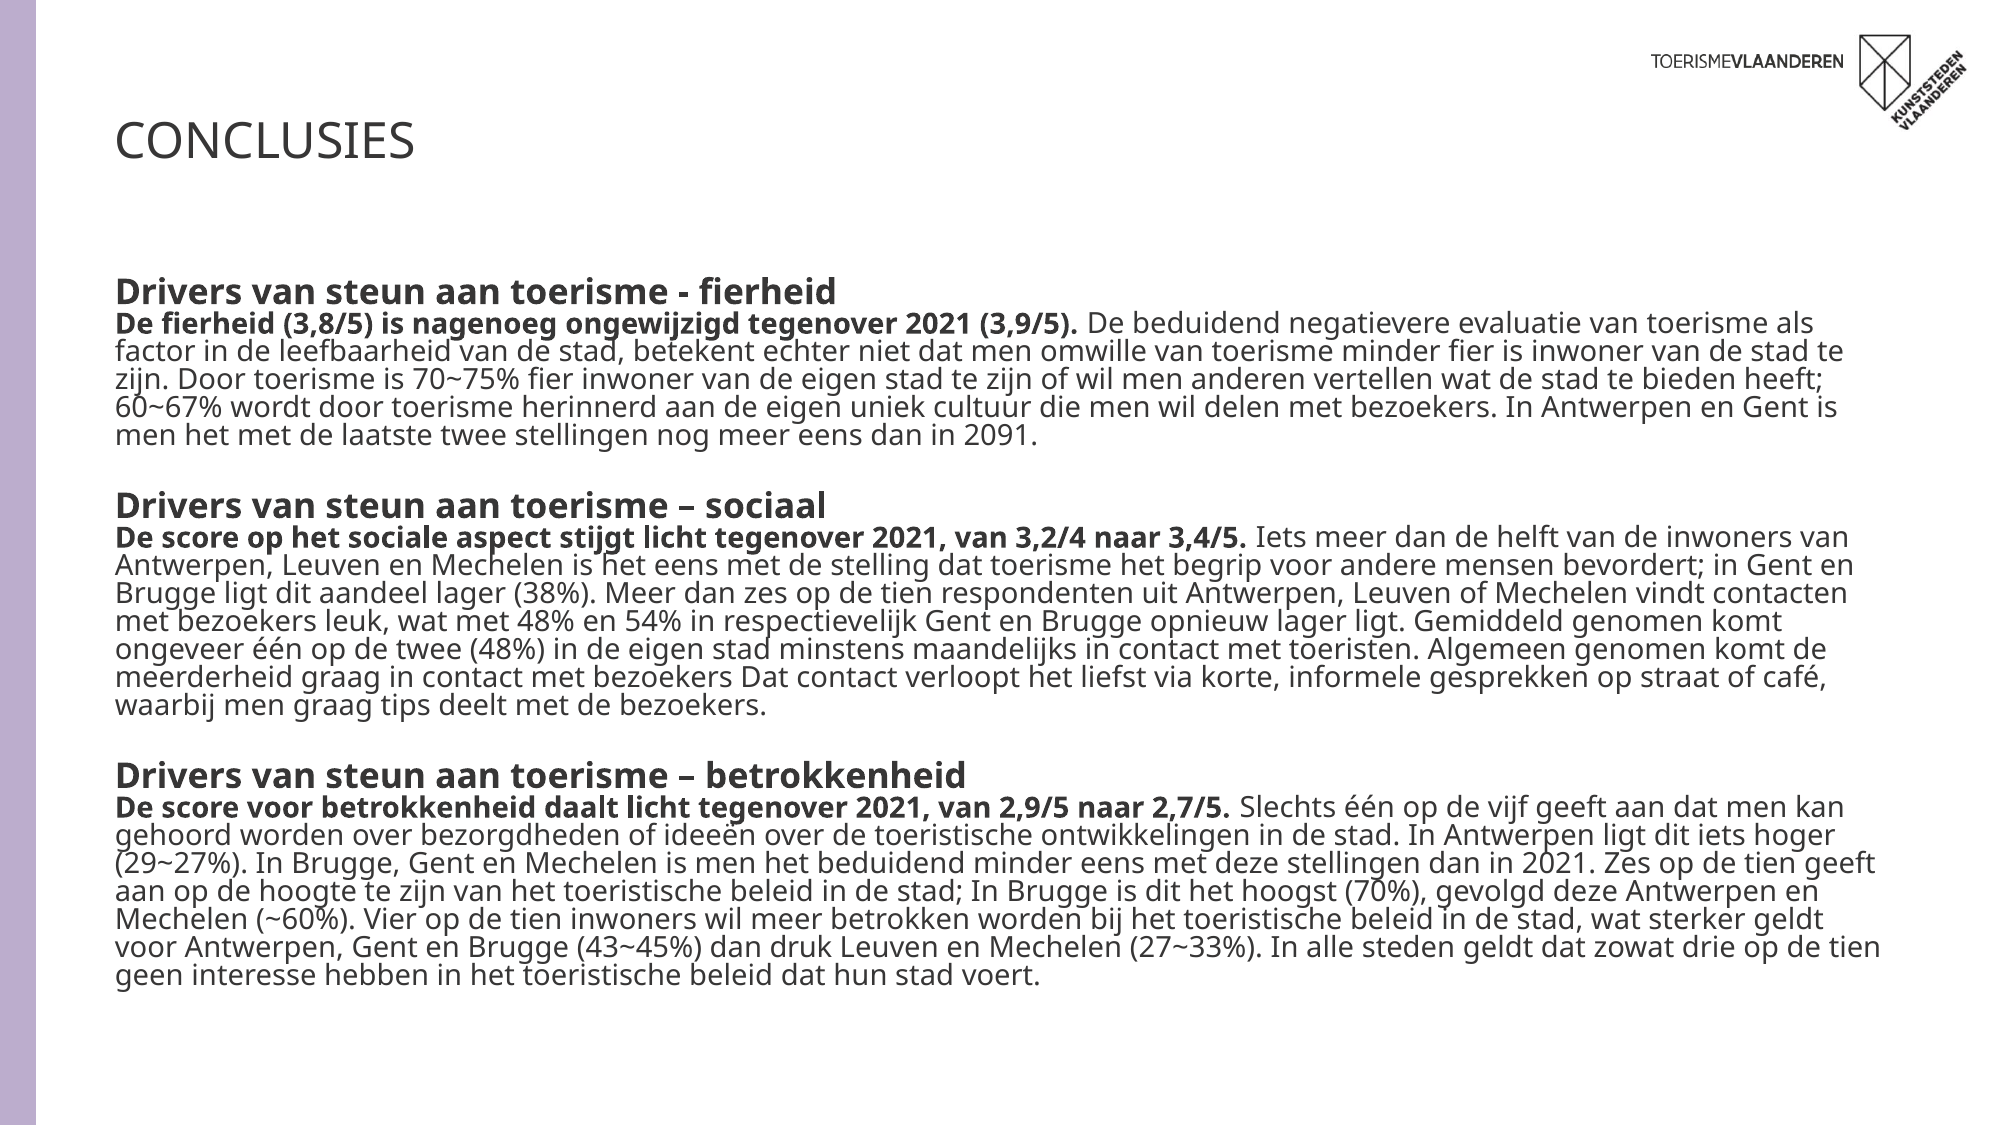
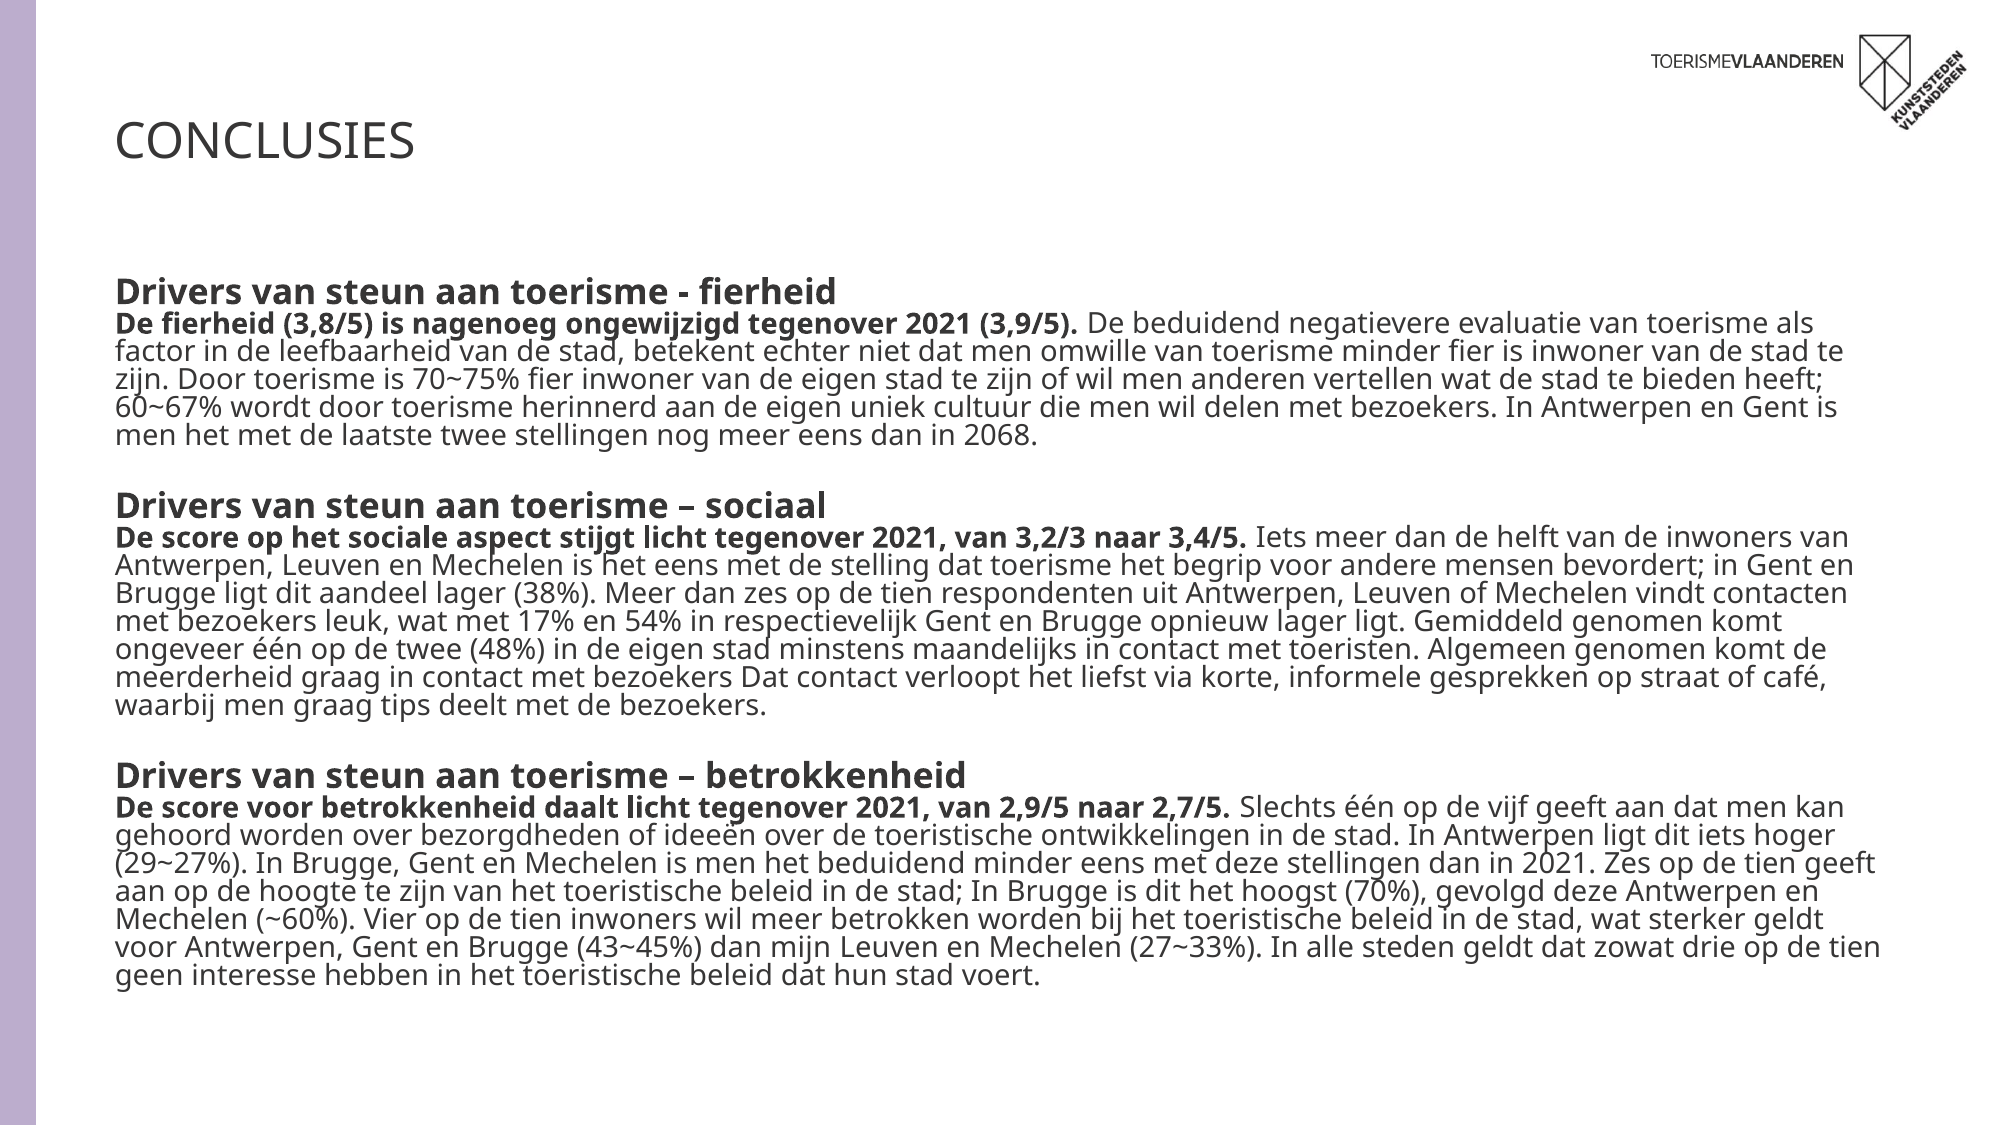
2091: 2091 -> 2068
3,2/4: 3,2/4 -> 3,2/3
met 48%: 48% -> 17%
druk: druk -> mijn
